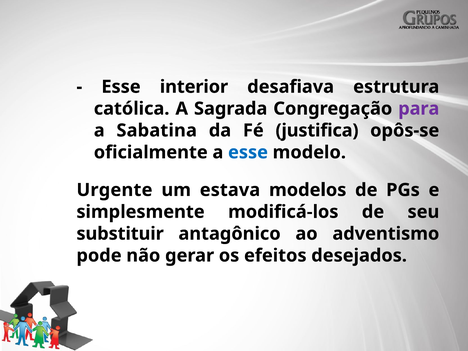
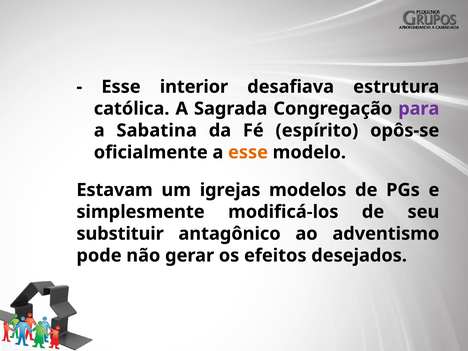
justifica: justifica -> espírito
esse at (248, 152) colour: blue -> orange
Urgente: Urgente -> Estavam
estava: estava -> igrejas
